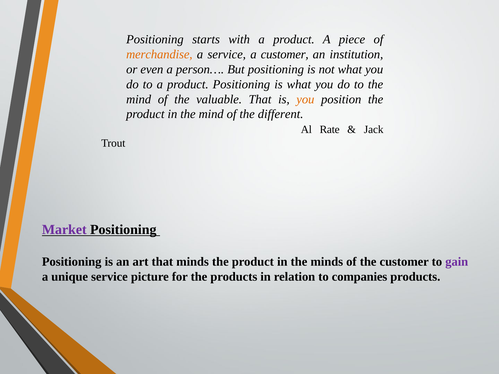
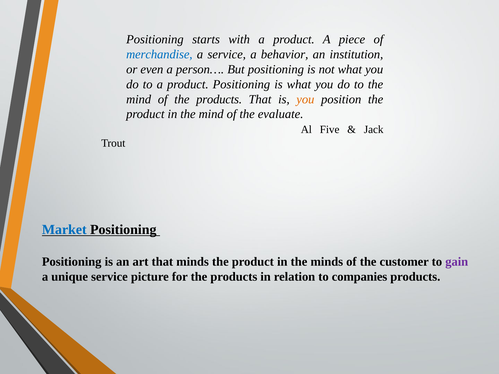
merchandise colour: orange -> blue
a customer: customer -> behavior
of the valuable: valuable -> products
different: different -> evaluate
Rate: Rate -> Five
Market colour: purple -> blue
